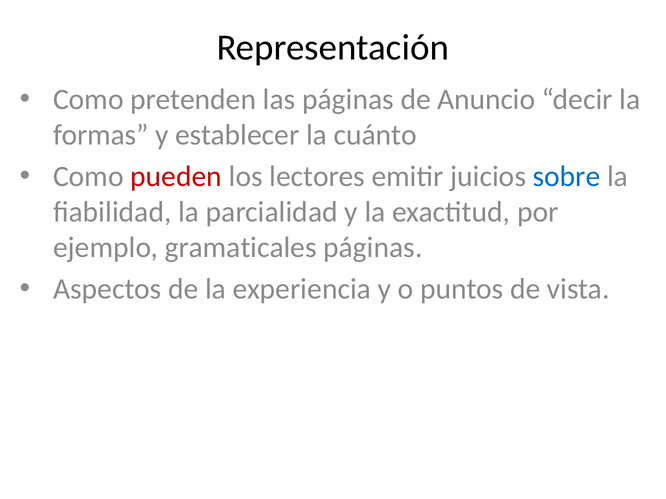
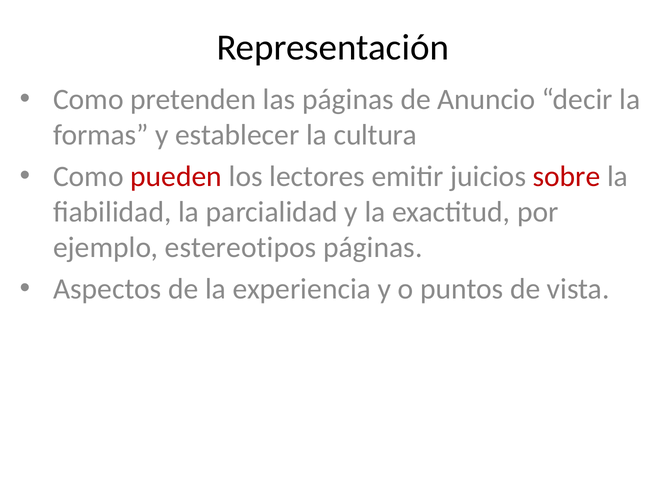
cuánto: cuánto -> cultura
sobre colour: blue -> red
gramaticales: gramaticales -> estereotipos
